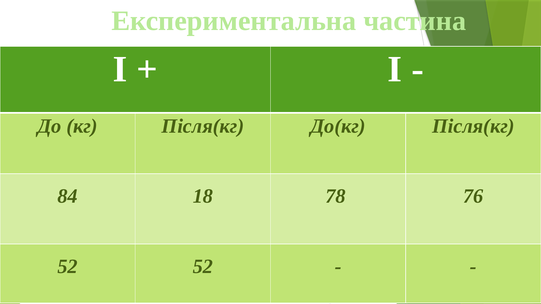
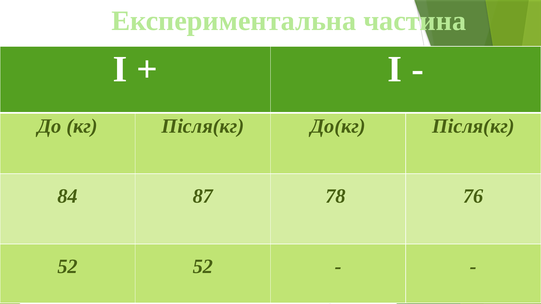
18: 18 -> 87
